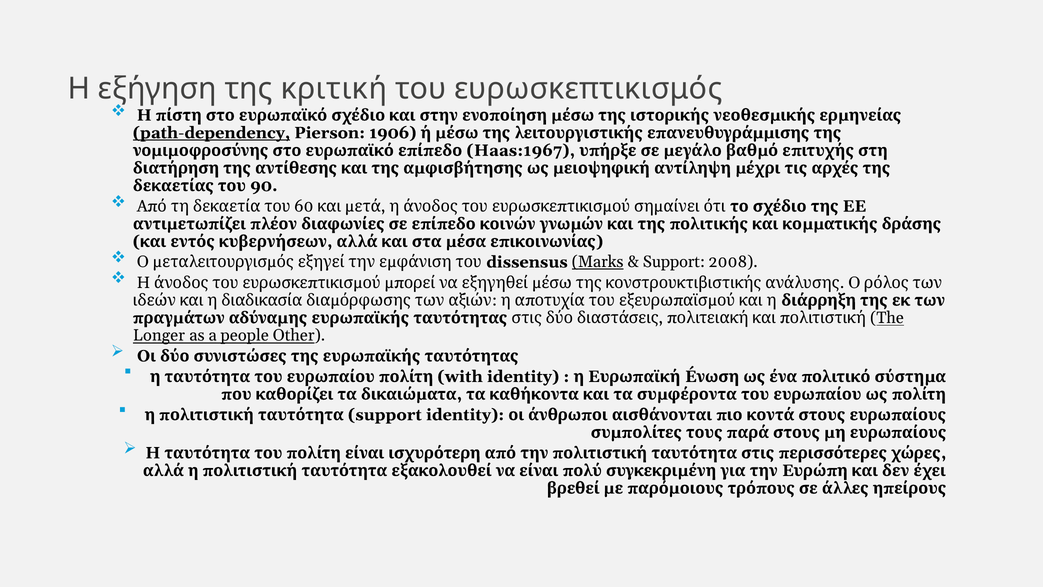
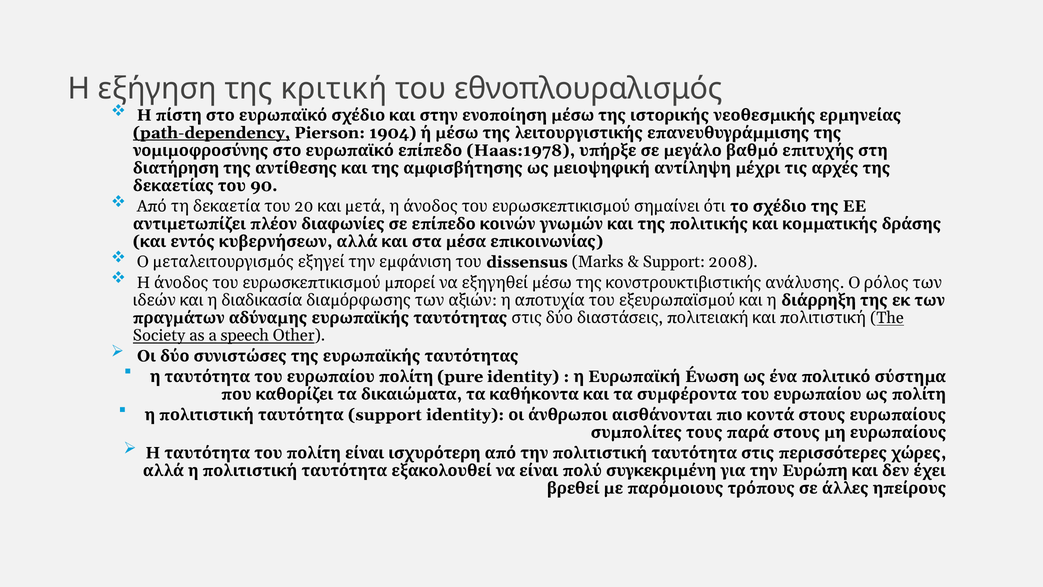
ευρωσκεπτικισμός: ευρωσκεπτικισμός -> εθνοπλουραλισμός
1906: 1906 -> 1904
Haas:1967: Haas:1967 -> Haas:1978
60: 60 -> 20
Marks underline: present -> none
Longer: Longer -> Society
people: people -> speech
with: with -> pure
